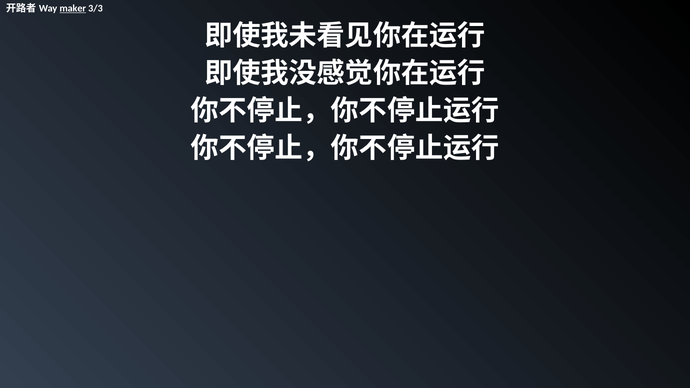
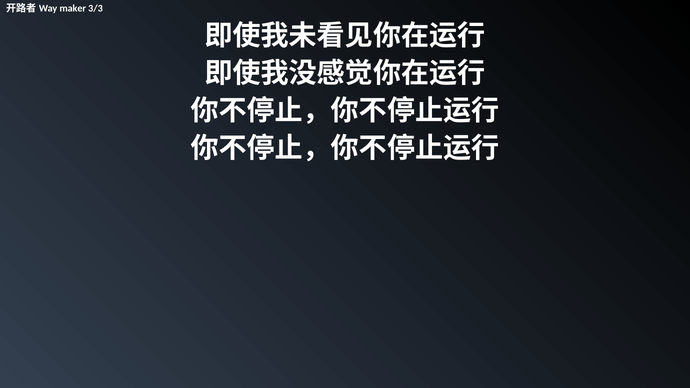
maker underline: present -> none
